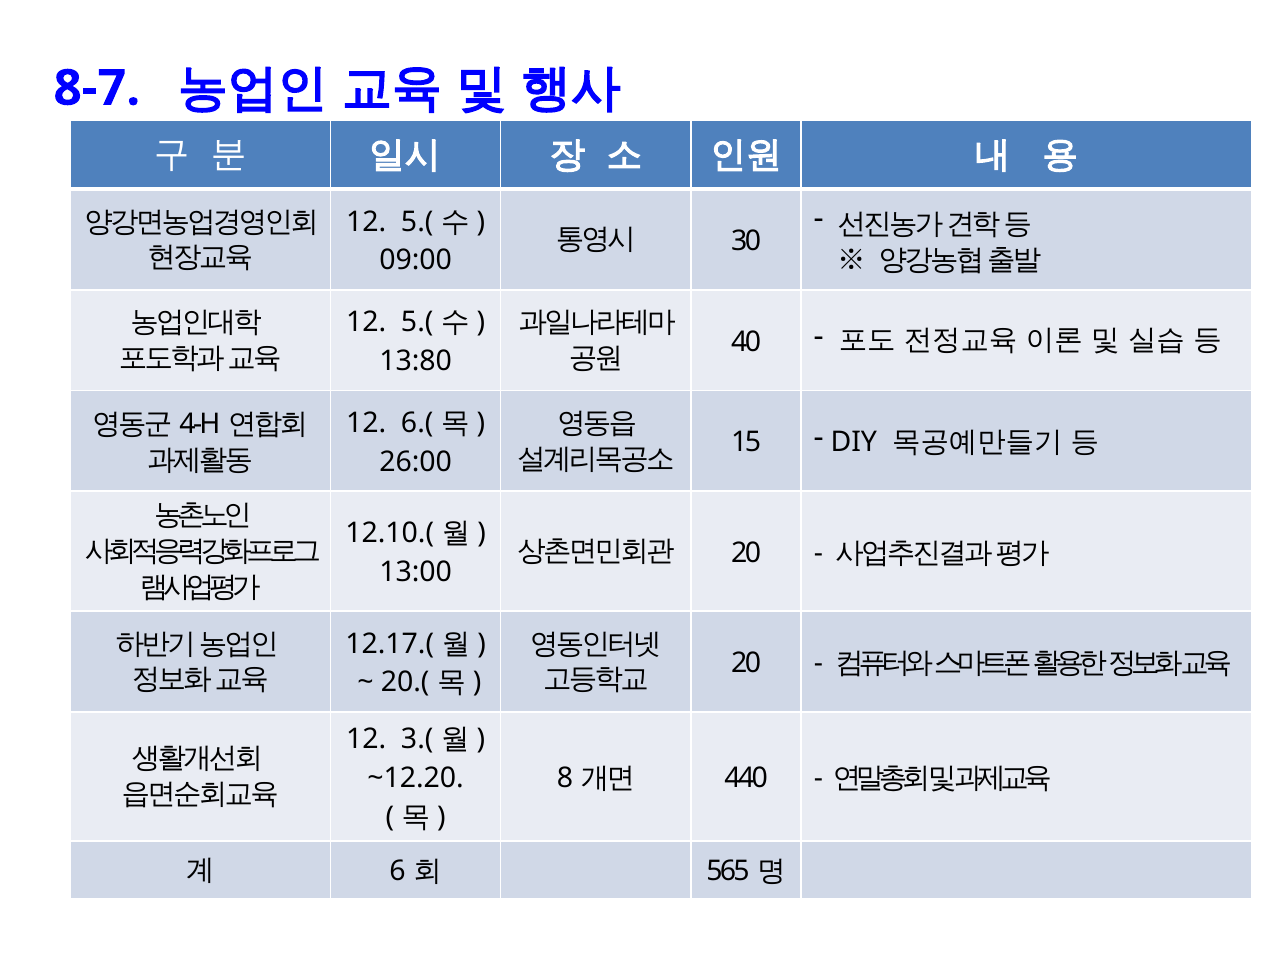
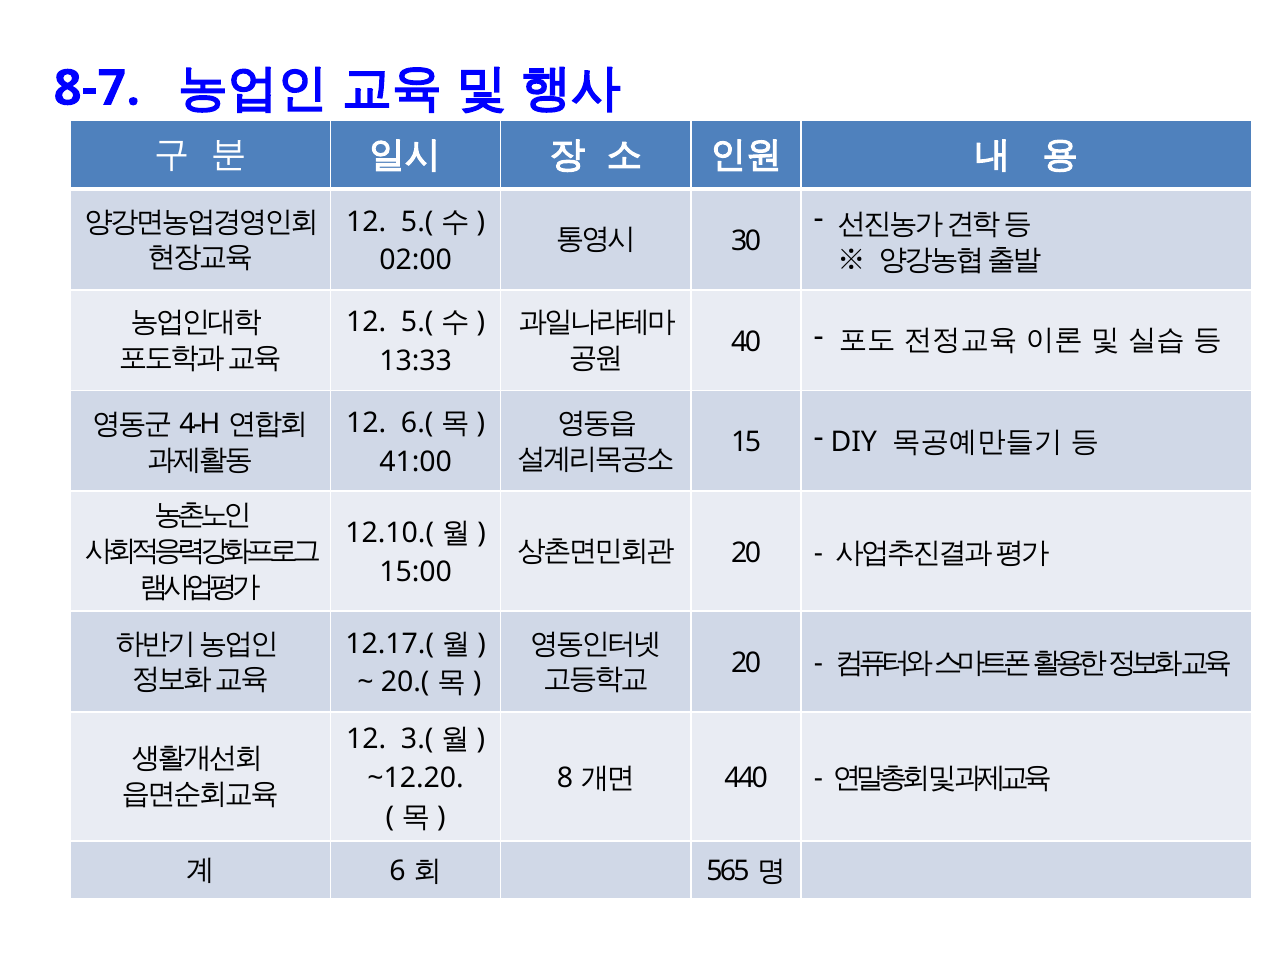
09:00: 09:00 -> 02:00
13:80: 13:80 -> 13:33
26:00: 26:00 -> 41:00
13:00: 13:00 -> 15:00
